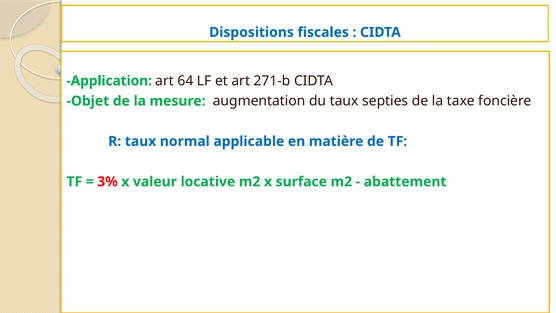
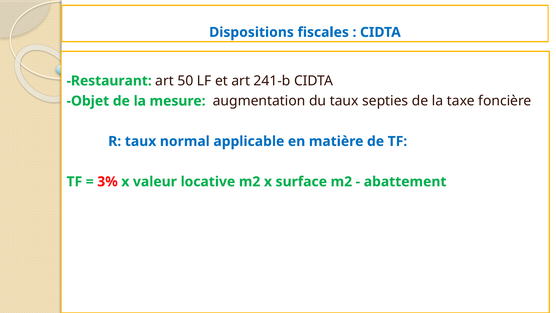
Application: Application -> Restaurant
64: 64 -> 50
271-b: 271-b -> 241-b
